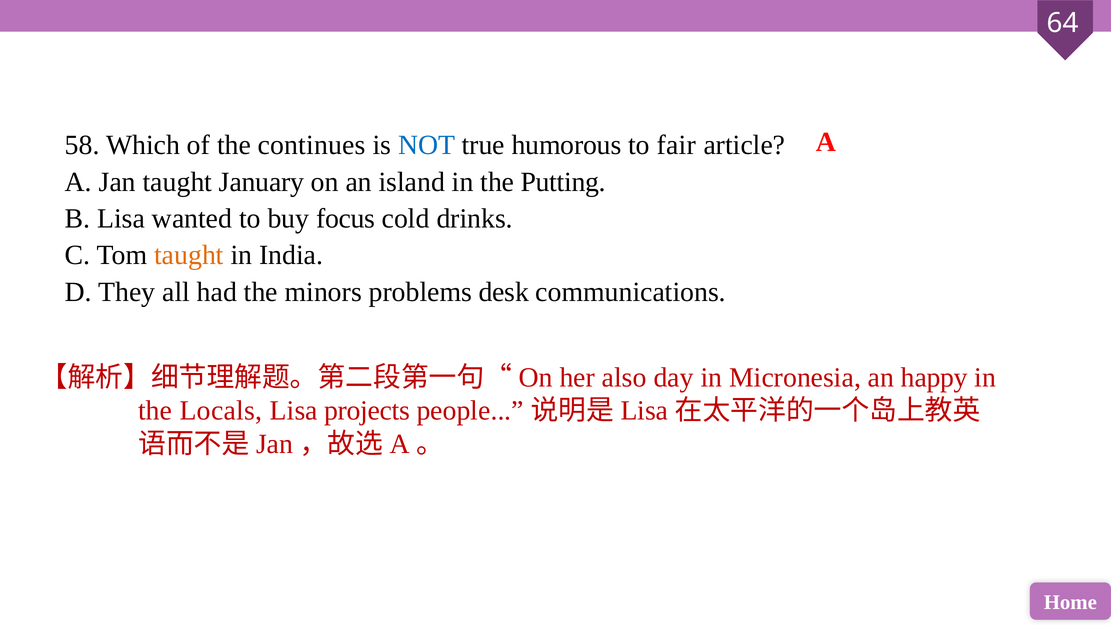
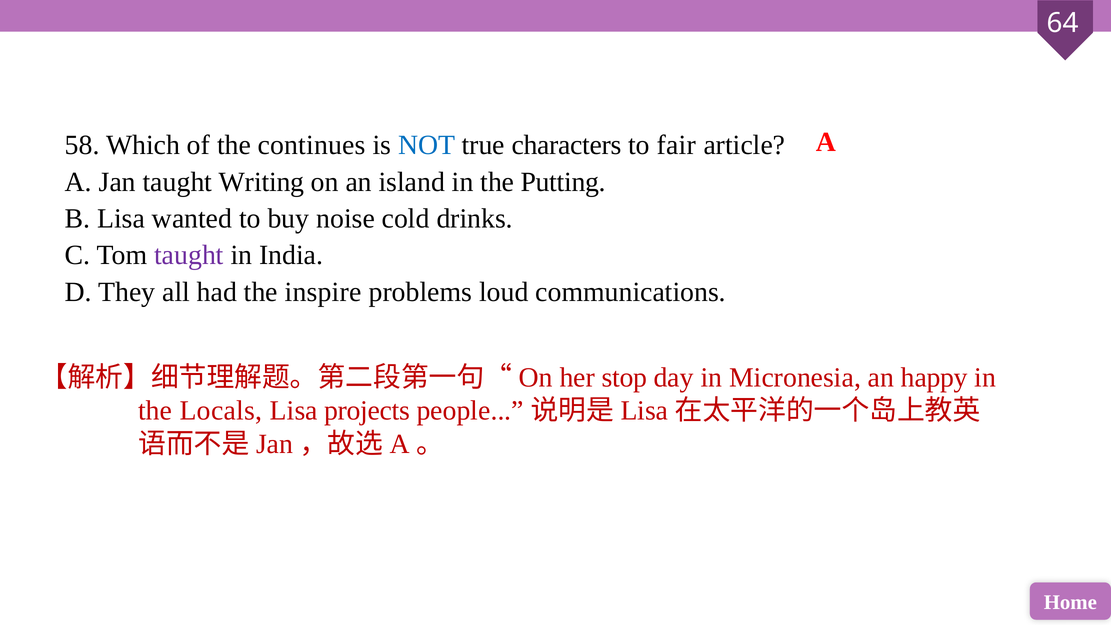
humorous: humorous -> characters
January: January -> Writing
focus: focus -> noise
taught at (189, 255) colour: orange -> purple
minors: minors -> inspire
desk: desk -> loud
also: also -> stop
